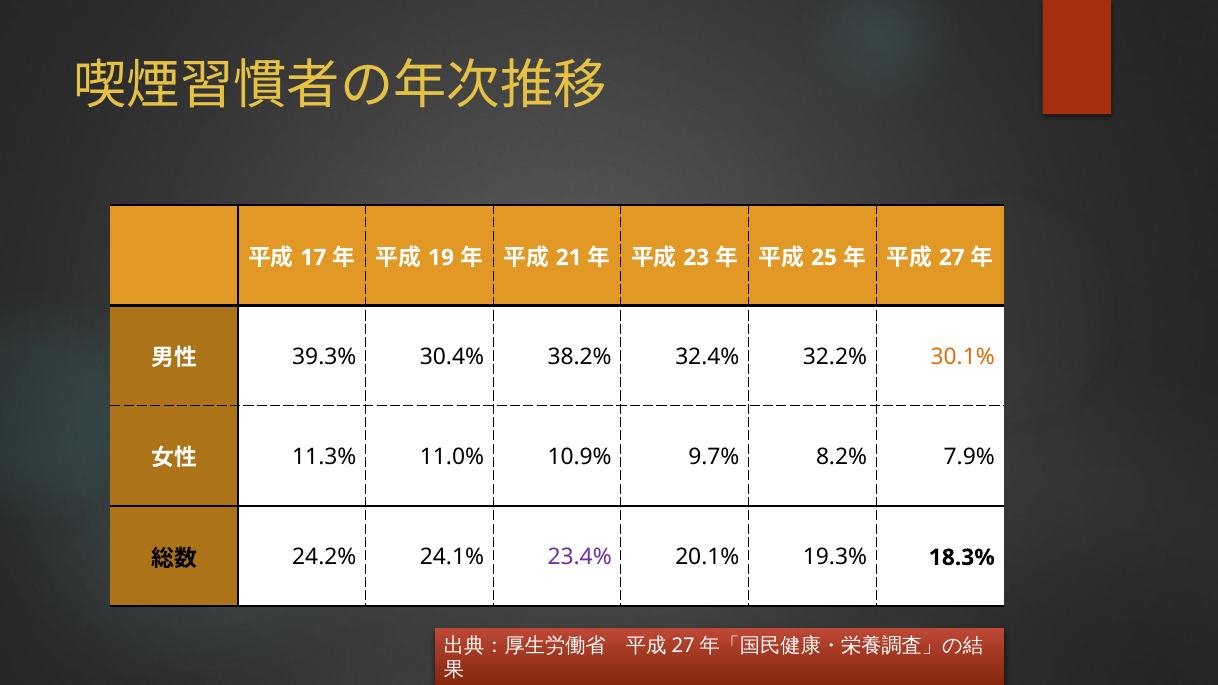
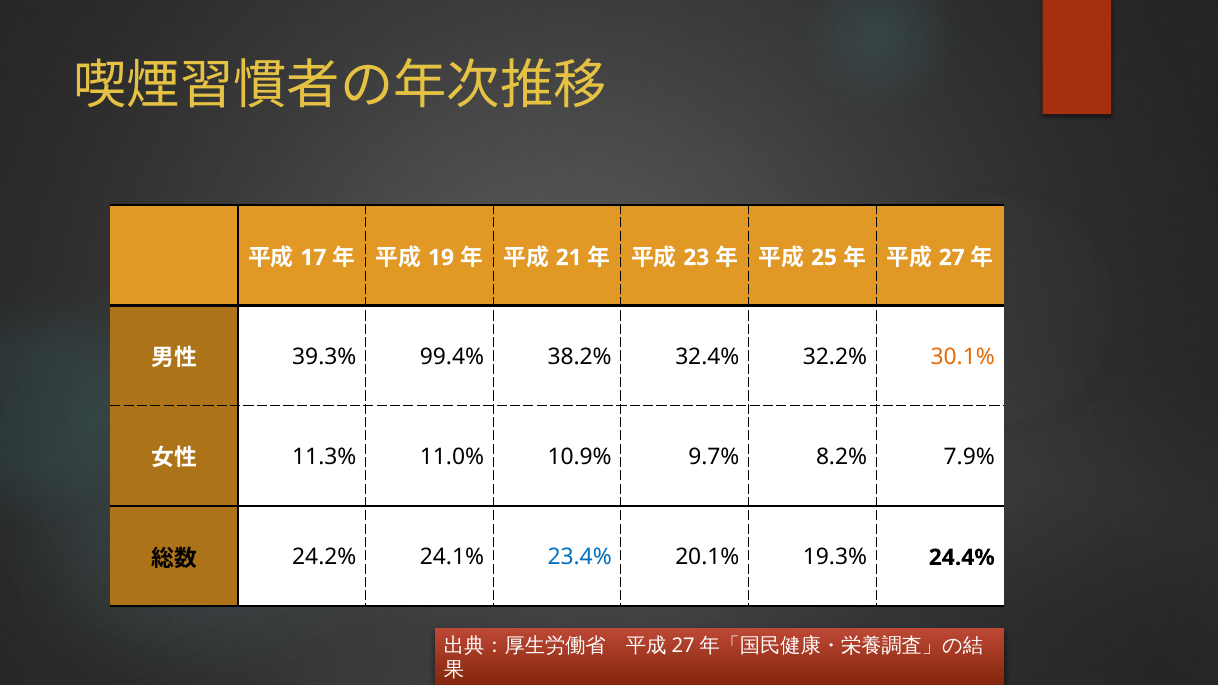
30.4%: 30.4% -> 99.4%
23.4% colour: purple -> blue
18.3%: 18.3% -> 24.4%
